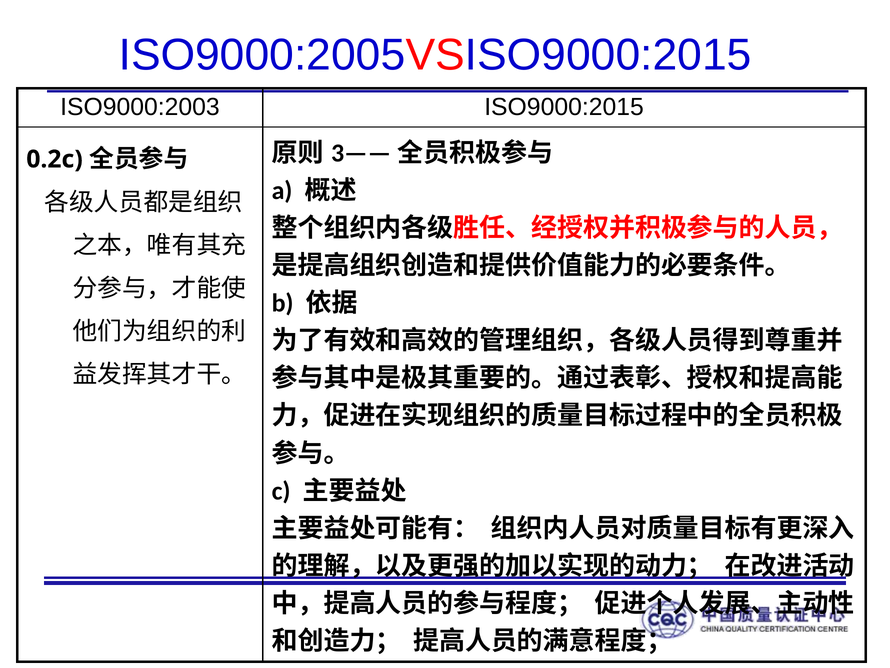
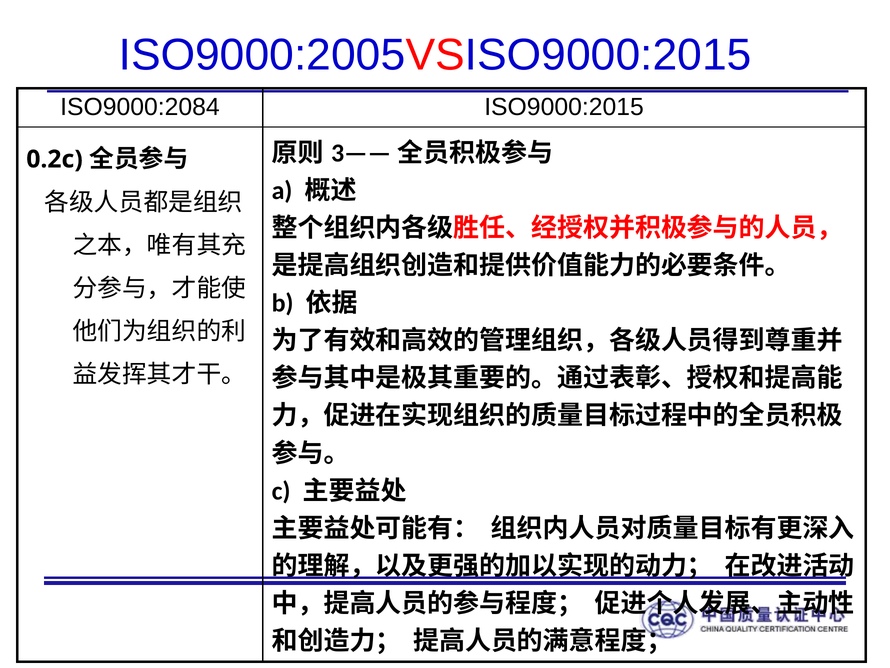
ISO9000:2003: ISO9000:2003 -> ISO9000:2084
